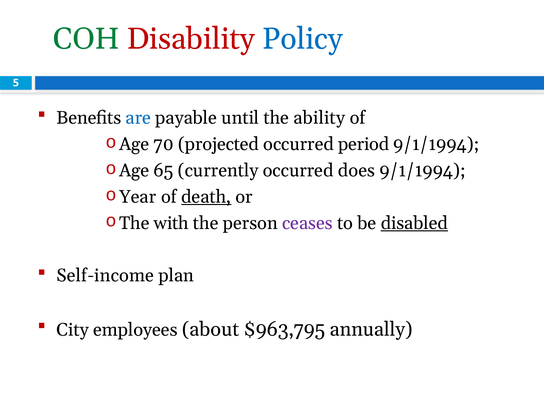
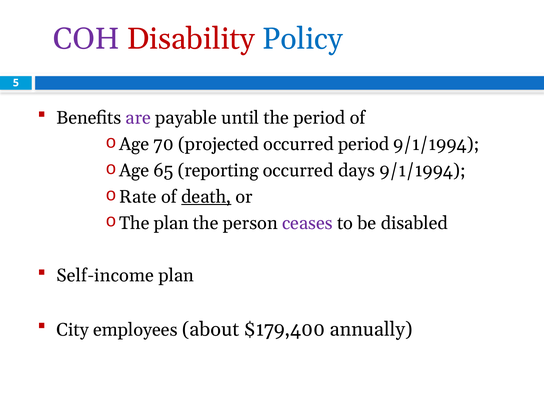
COH colour: green -> purple
are colour: blue -> purple
the ability: ability -> period
currently: currently -> reporting
does: does -> days
Year: Year -> Rate
The with: with -> plan
disabled underline: present -> none
$963,795: $963,795 -> $179,400
